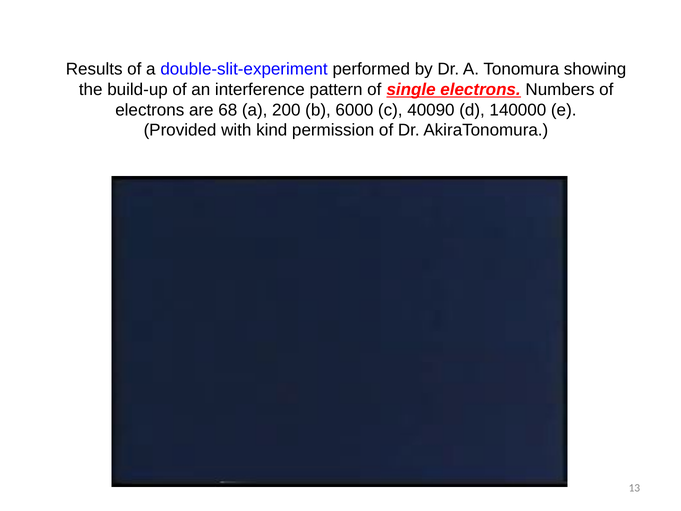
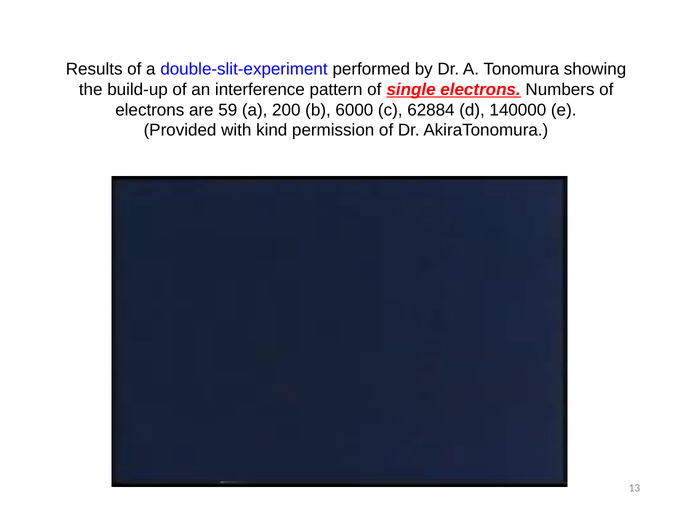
68: 68 -> 59
40090: 40090 -> 62884
